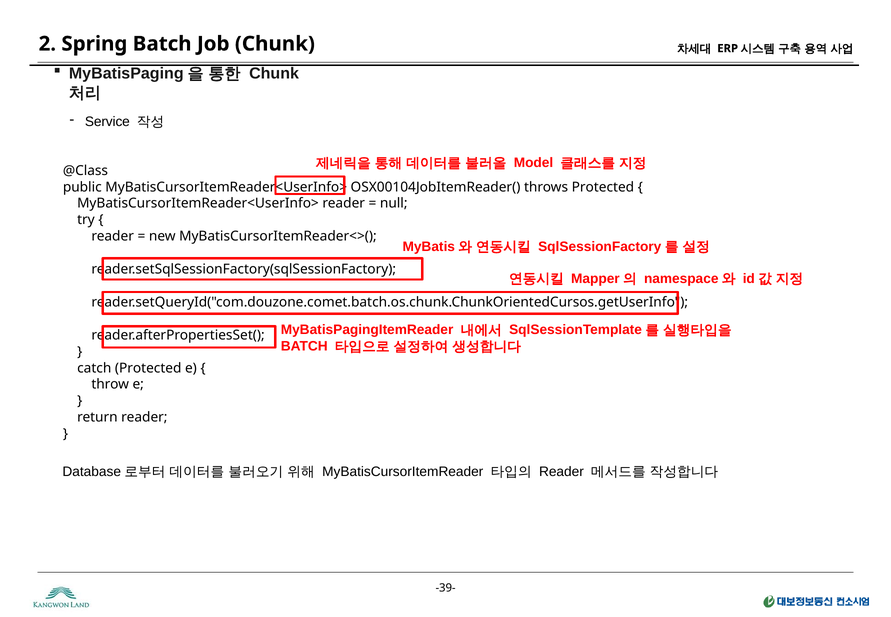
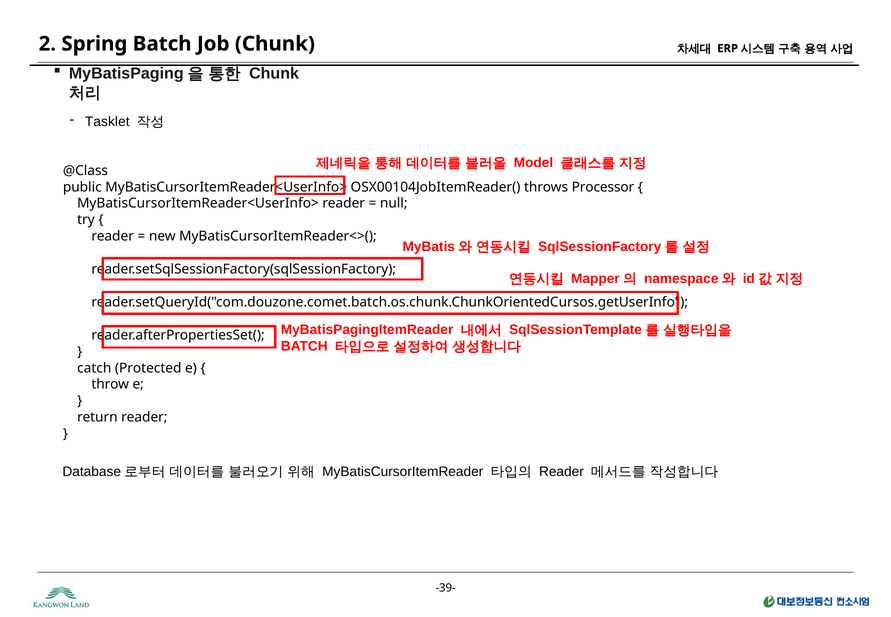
Service: Service -> Tasklet
throws Protected: Protected -> Processor
